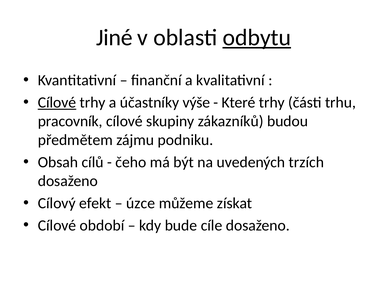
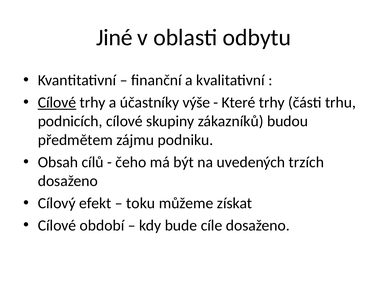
odbytu underline: present -> none
pracovník: pracovník -> podnicích
úzce: úzce -> toku
